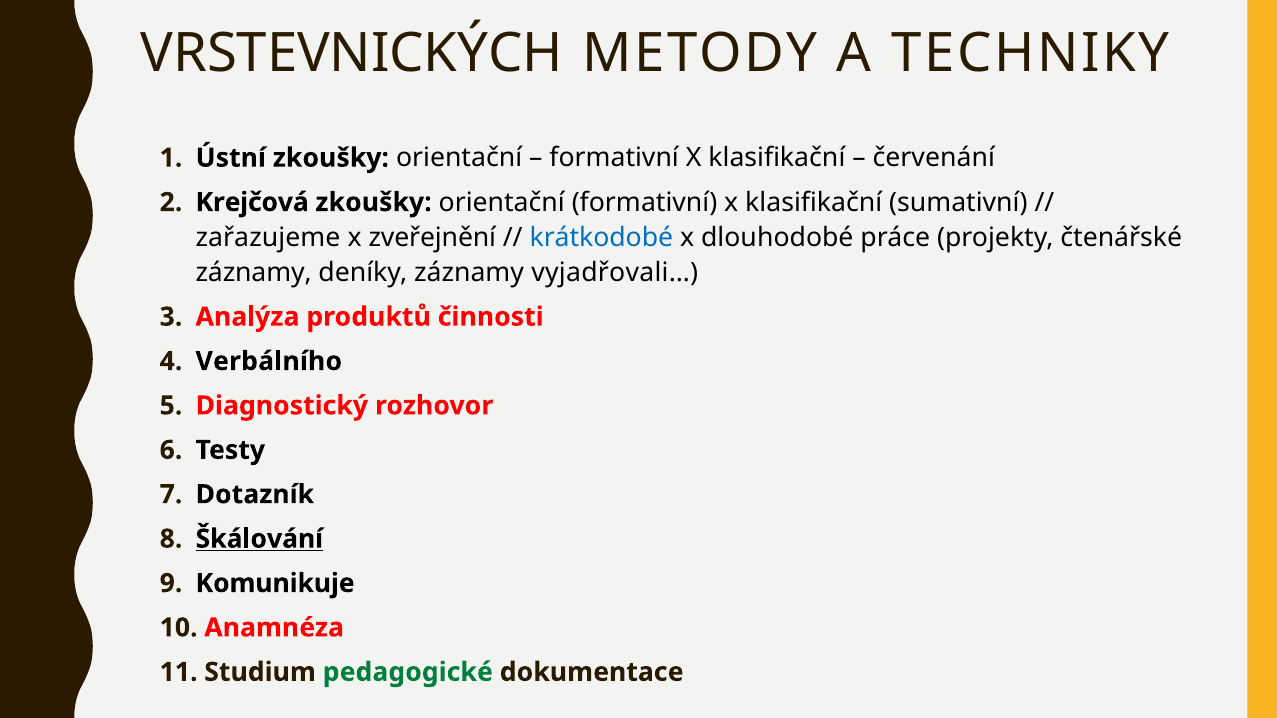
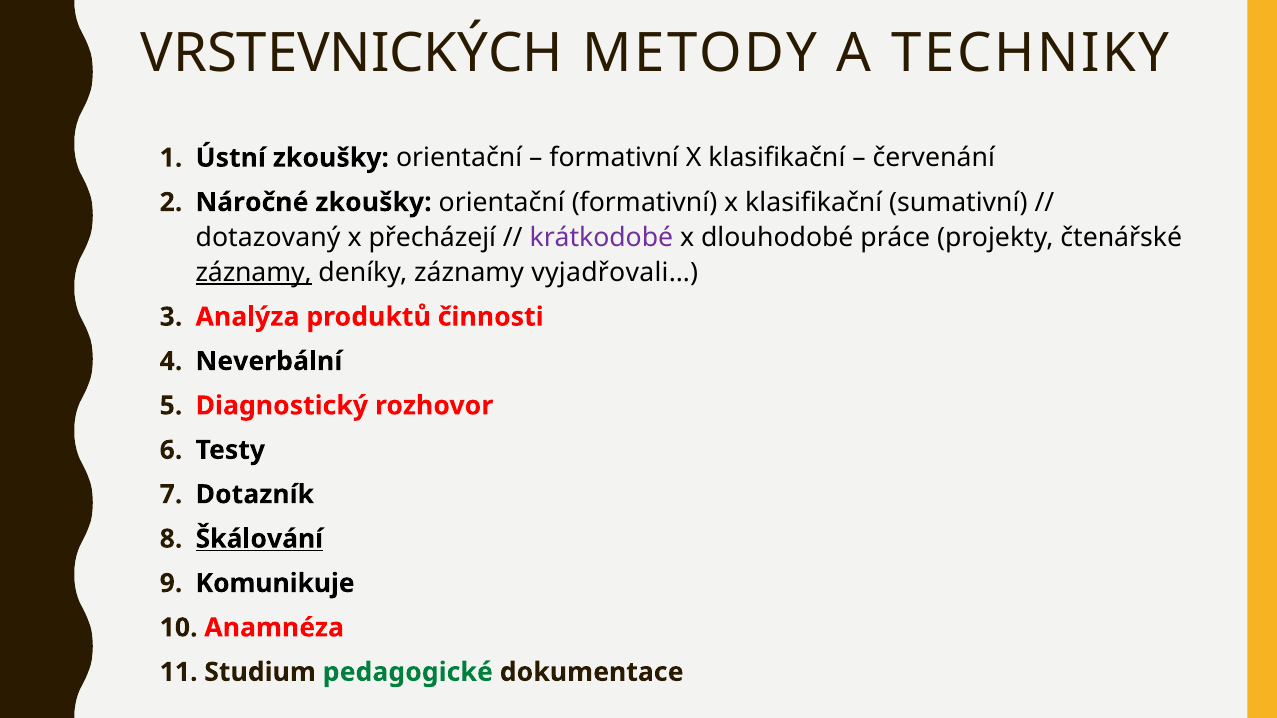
Krejčová: Krejčová -> Náročné
zařazujeme: zařazujeme -> dotazovaný
zveřejnění: zveřejnění -> přecházejí
krátkodobé colour: blue -> purple
záznamy at (254, 273) underline: none -> present
Verbálního: Verbálního -> Neverbální
